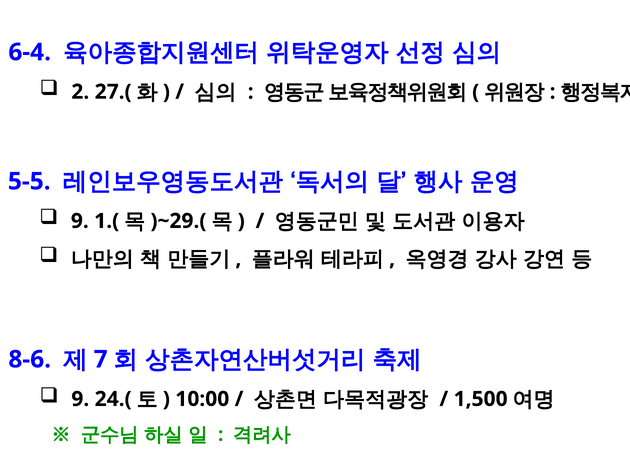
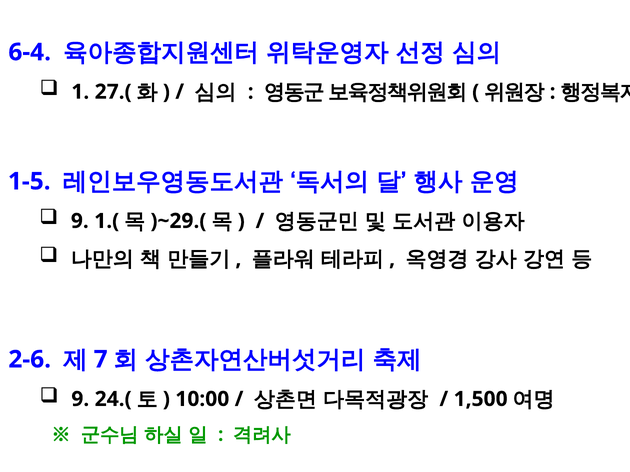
2: 2 -> 1
5-5: 5-5 -> 1-5
8-6: 8-6 -> 2-6
